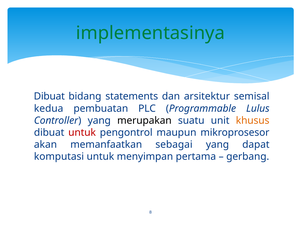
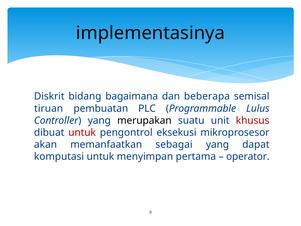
implementasinya colour: green -> black
Dibuat at (49, 96): Dibuat -> Diskrit
statements: statements -> bagaimana
arsitektur: arsitektur -> beberapa
kedua: kedua -> tiruan
khusus colour: orange -> red
maupun: maupun -> eksekusi
gerbang: gerbang -> operator
